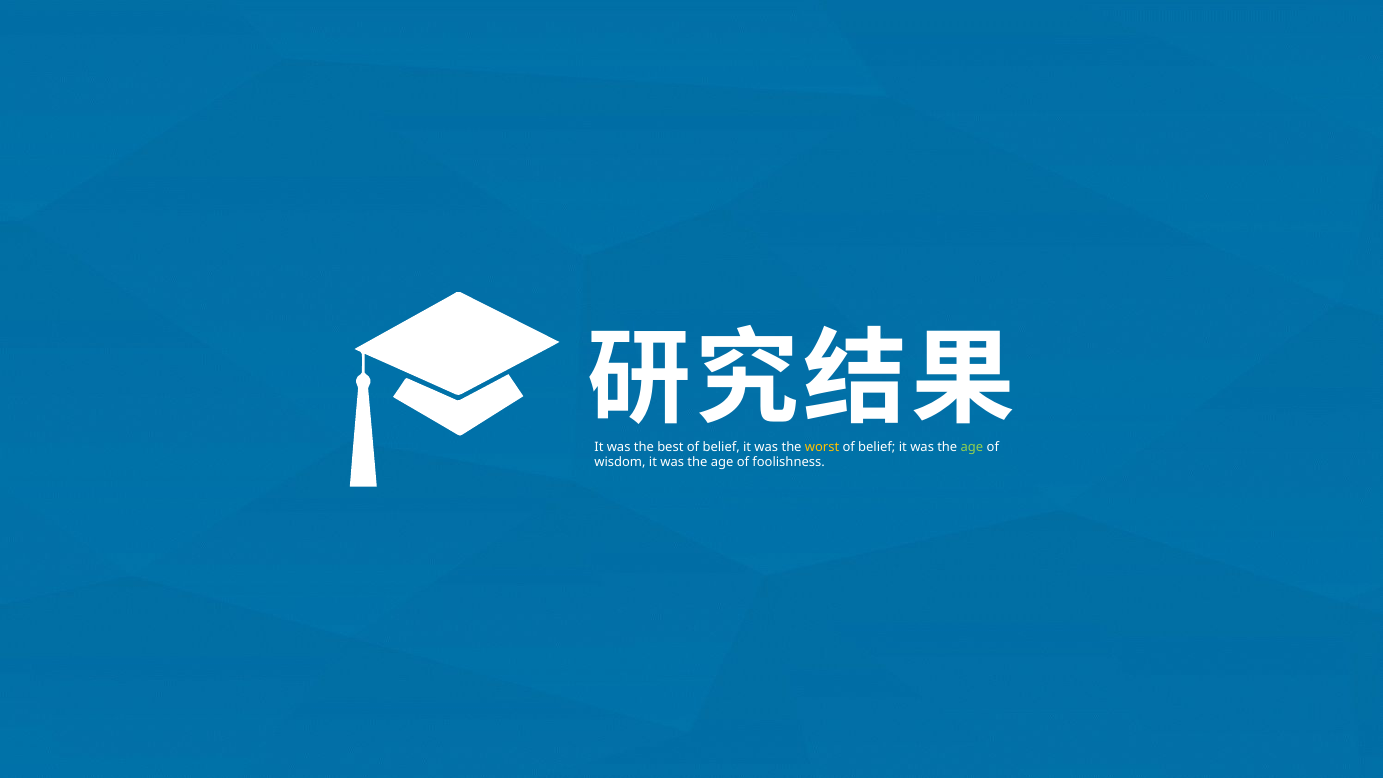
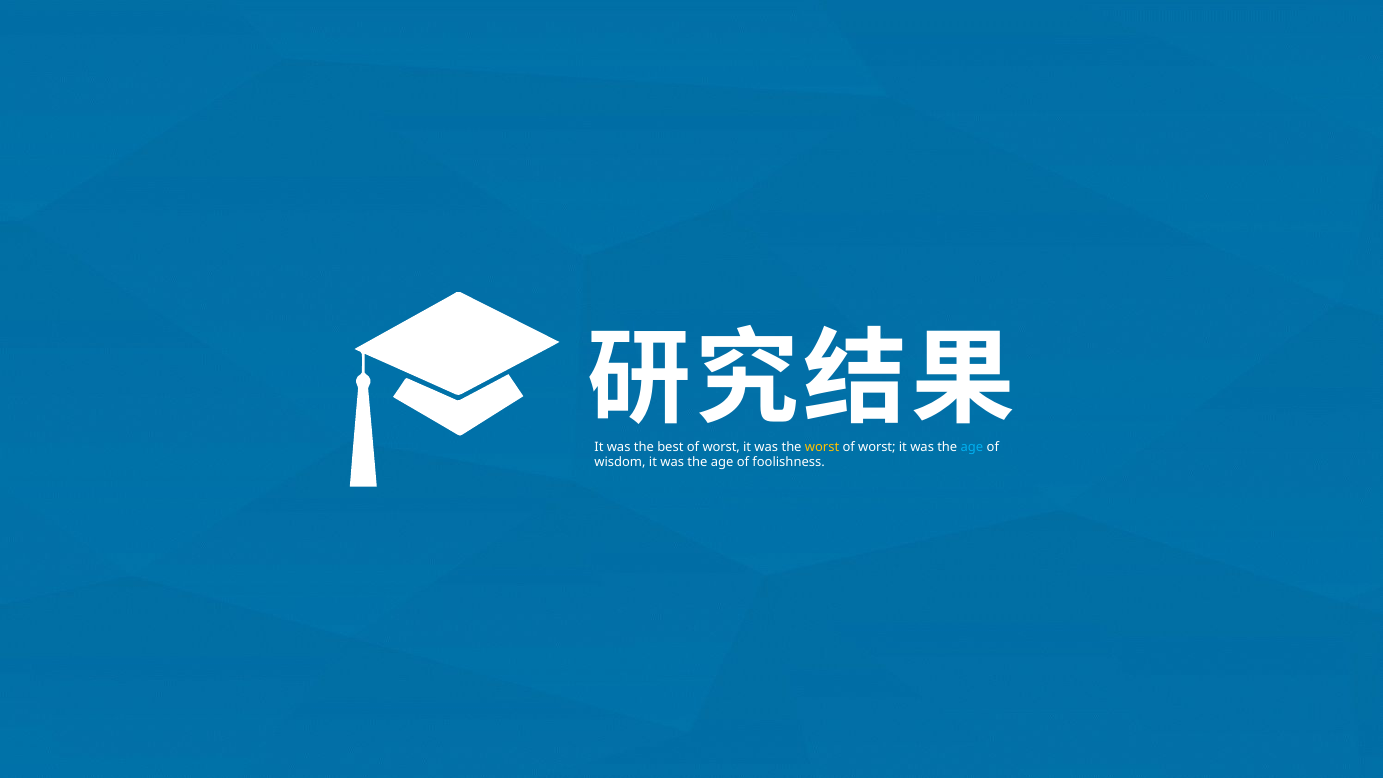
best of belief: belief -> worst
belief at (877, 447): belief -> worst
age at (972, 447) colour: light green -> light blue
